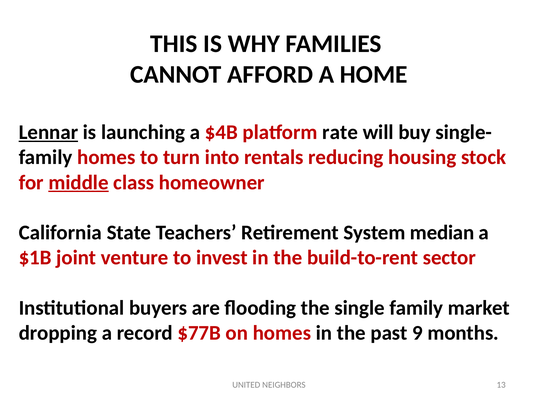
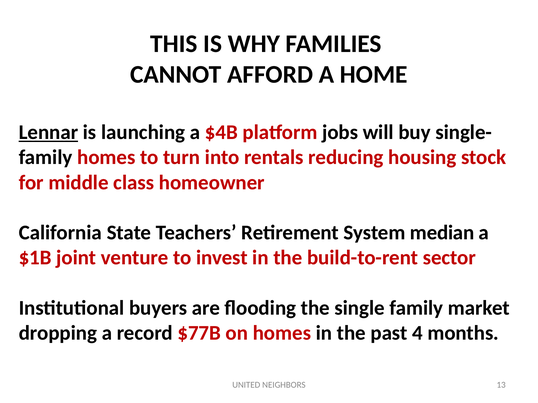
rate: rate -> jobs
middle underline: present -> none
9: 9 -> 4
